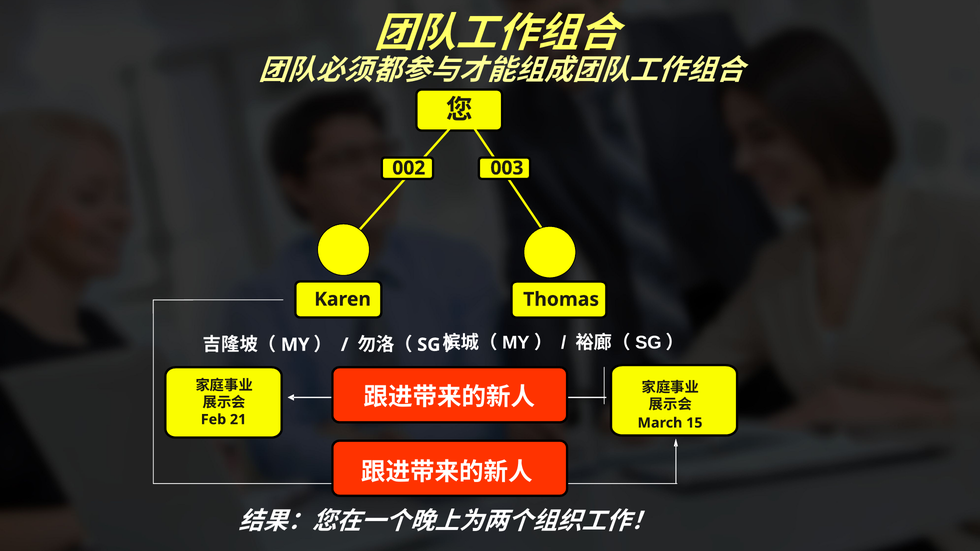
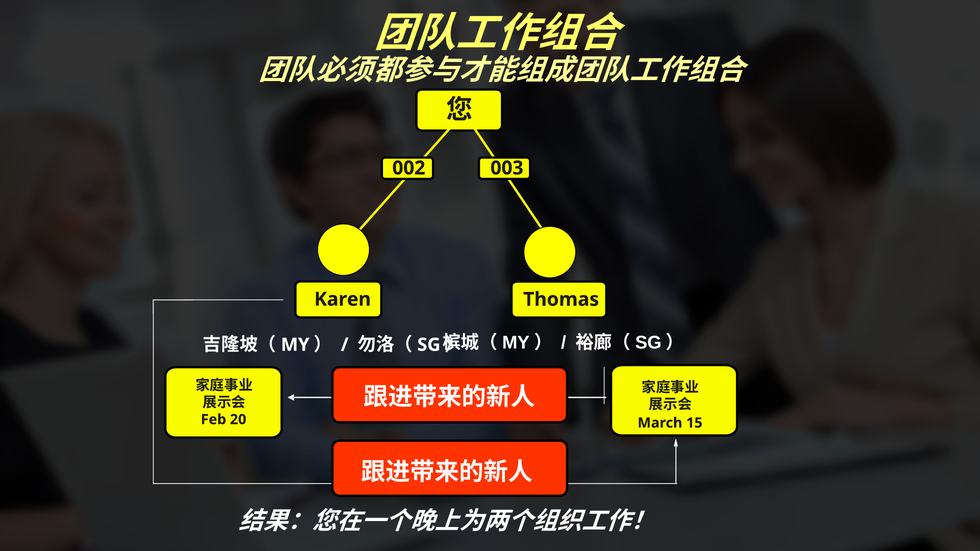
21: 21 -> 20
